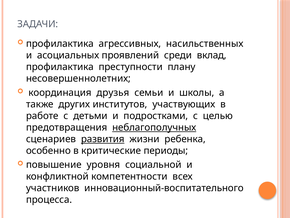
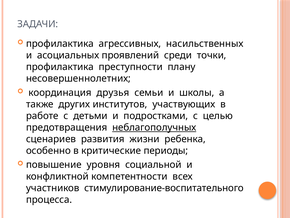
вклад: вклад -> точки
развития underline: present -> none
инновационный-воспитательного: инновационный-воспитательного -> стимулирование-воспитательного
